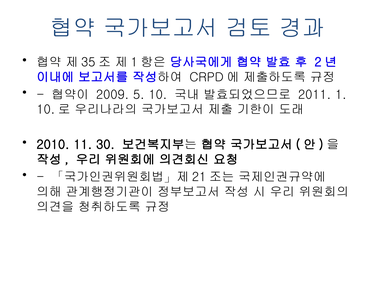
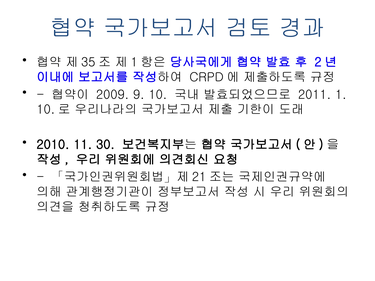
5: 5 -> 9
